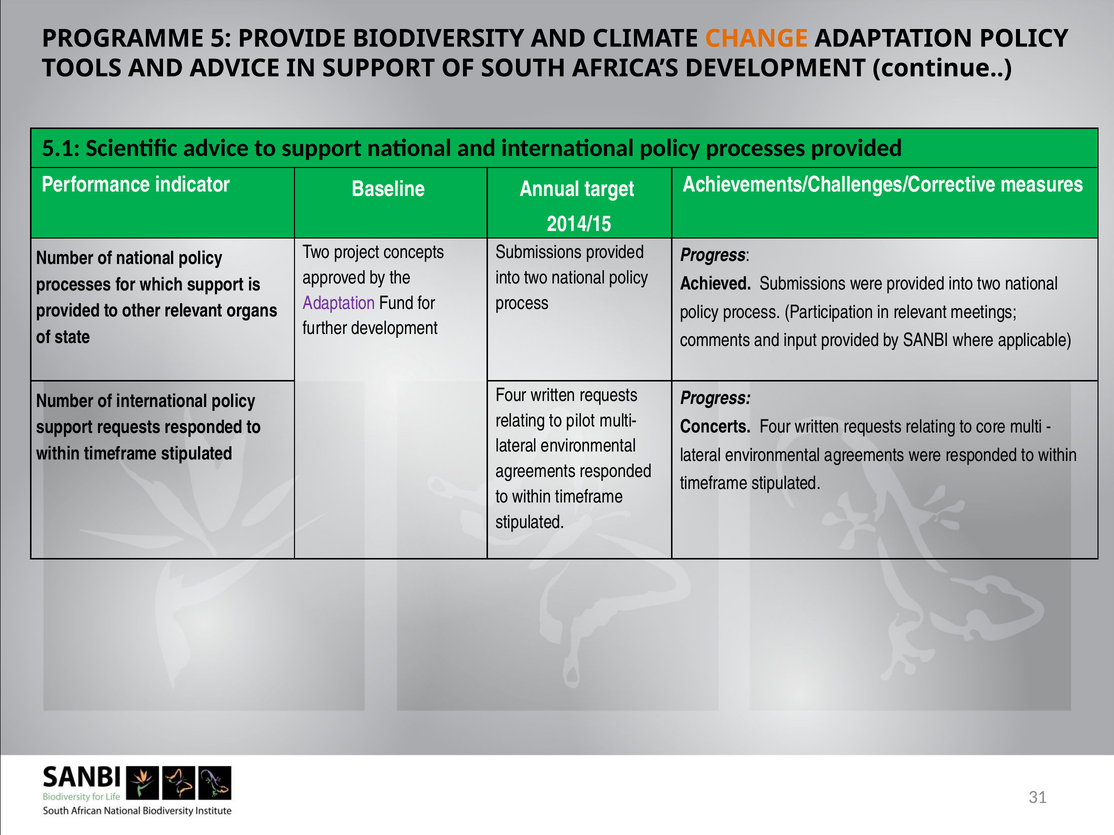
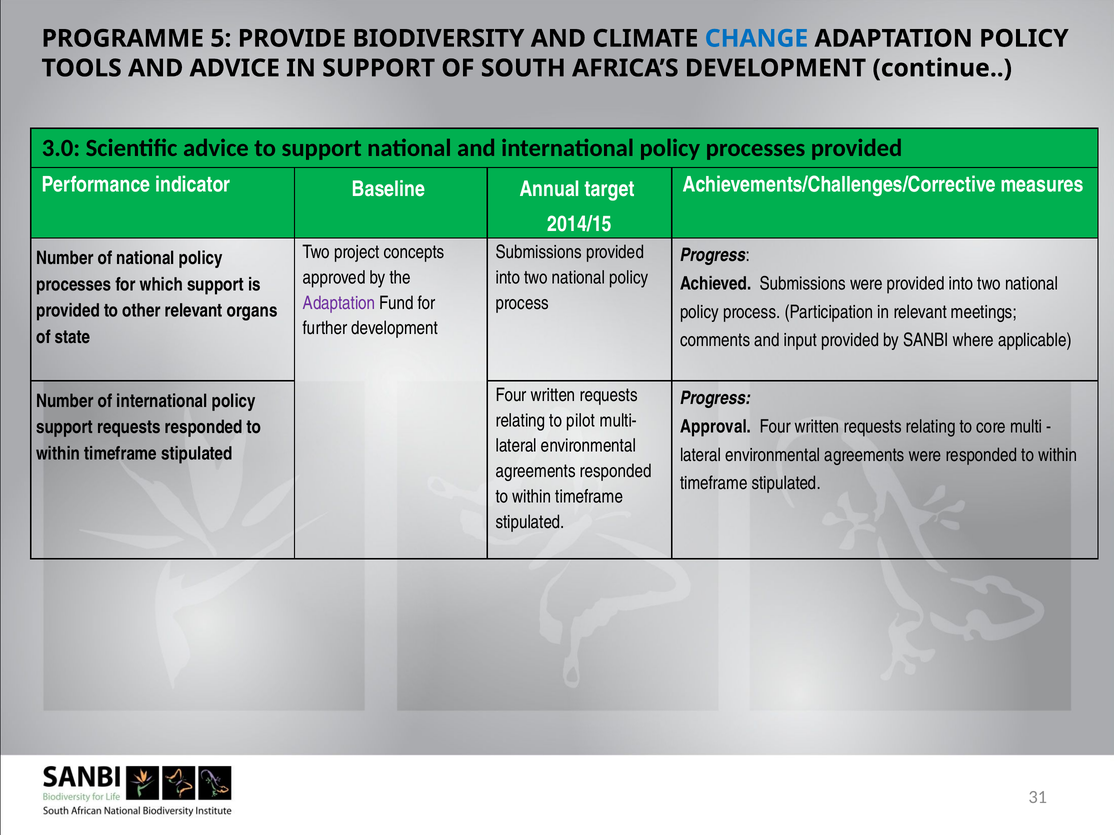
CHANGE colour: orange -> blue
5.1: 5.1 -> 3.0
Concerts: Concerts -> Approval
